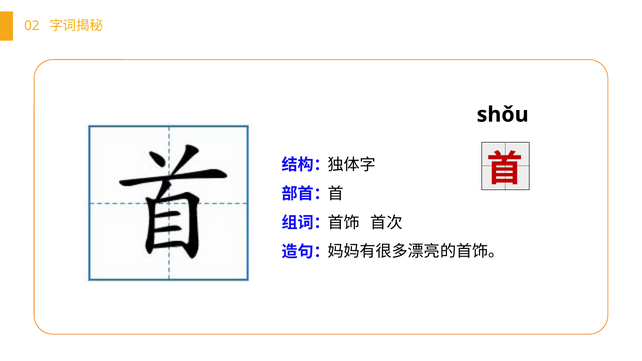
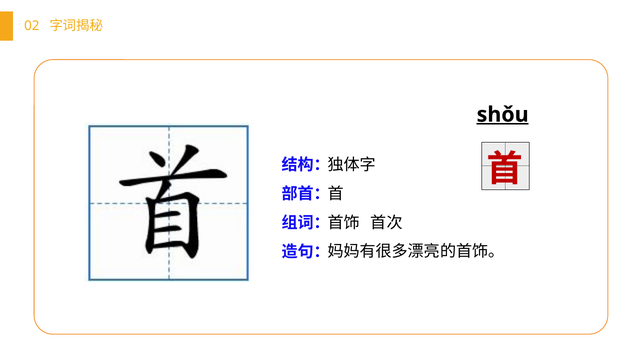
shǒu underline: none -> present
